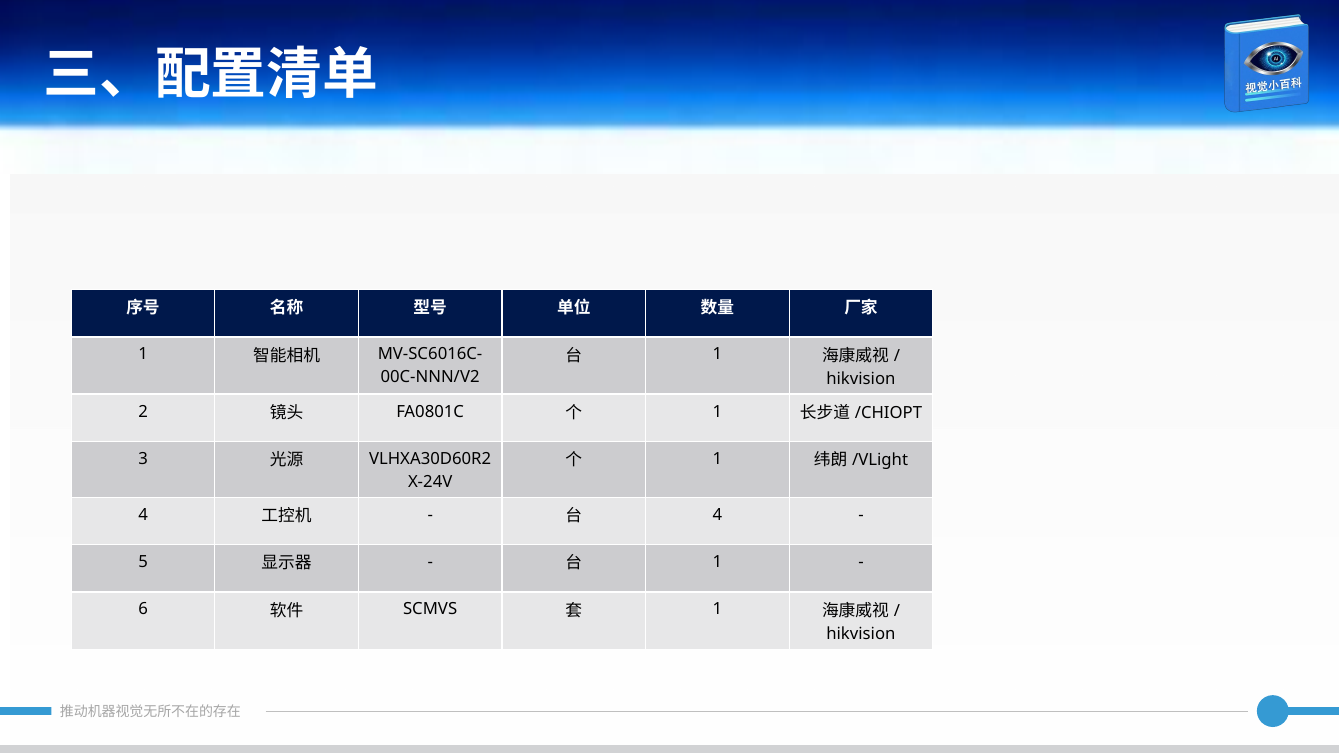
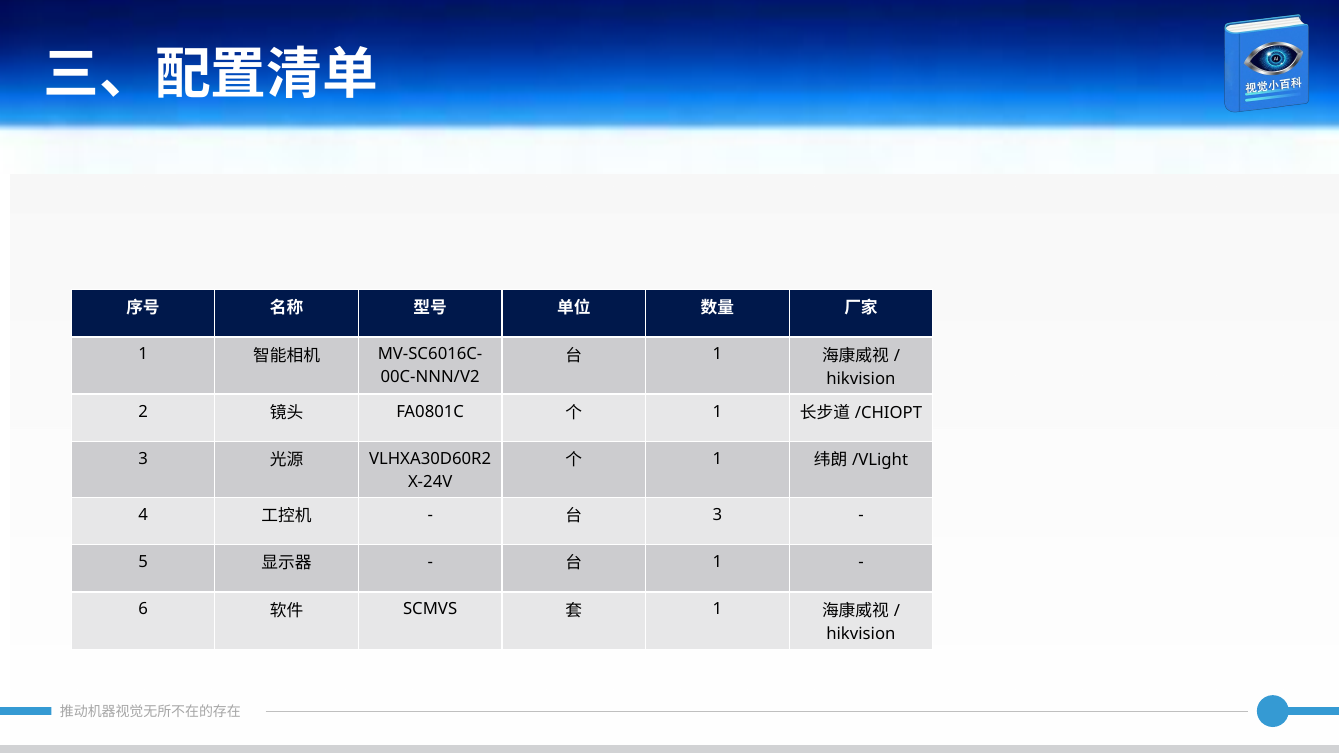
4 at (717, 515): 4 -> 3
